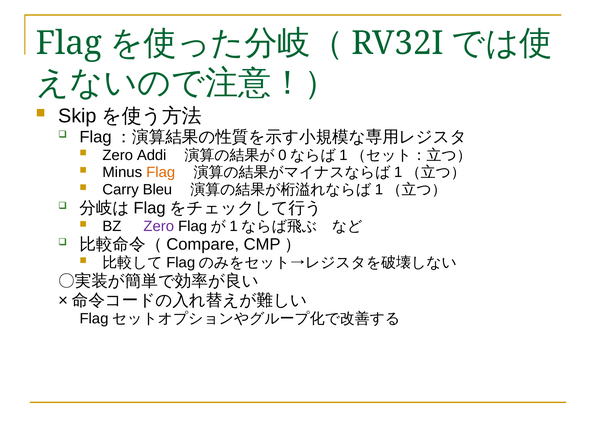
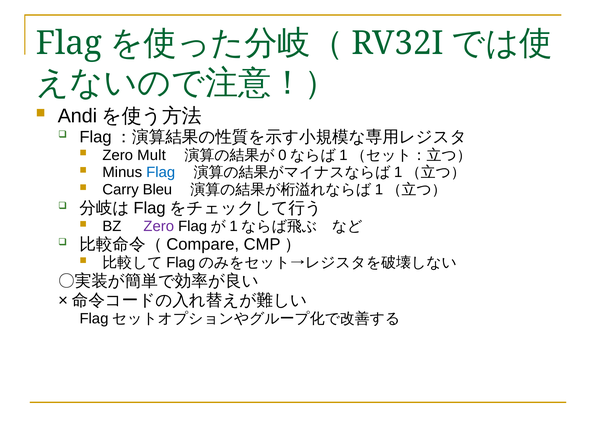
Skip: Skip -> Andi
Addi: Addi -> Mult
Flag at (161, 172) colour: orange -> blue
